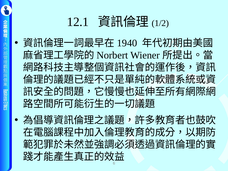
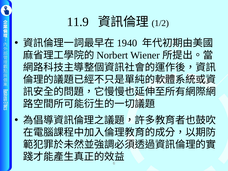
12.1: 12.1 -> 11.9
